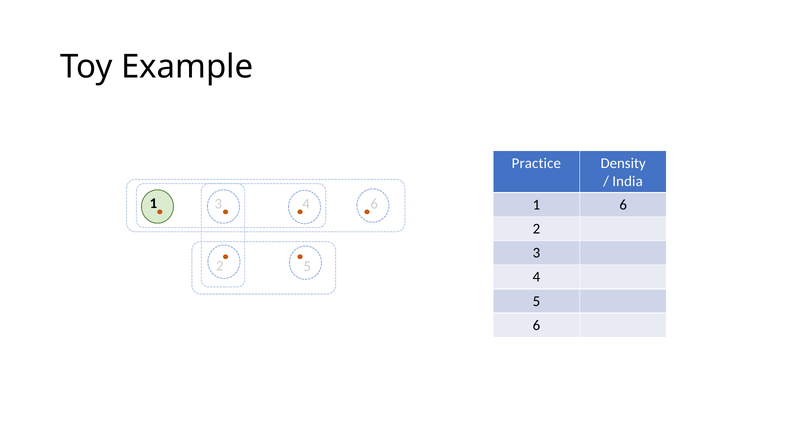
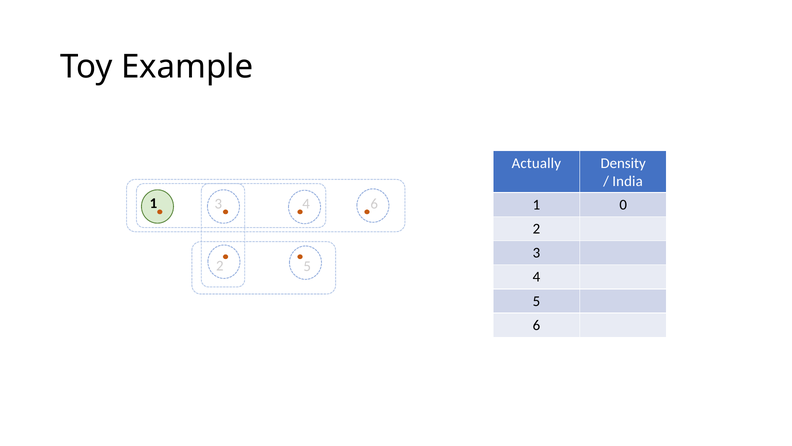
Practice: Practice -> Actually
1 6: 6 -> 0
